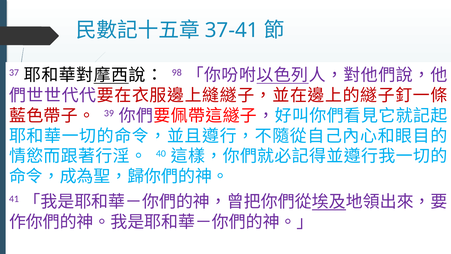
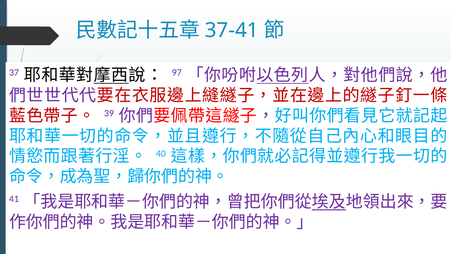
98: 98 -> 97
